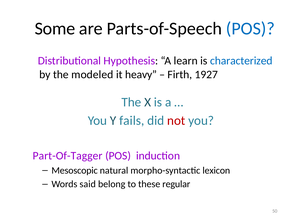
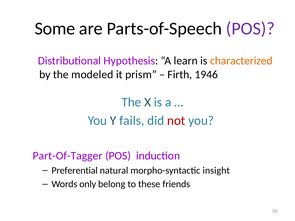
POS at (250, 29) colour: blue -> purple
characterized colour: blue -> orange
heavy: heavy -> prism
1927: 1927 -> 1946
Mesoscopic: Mesoscopic -> Preferential
lexicon: lexicon -> insight
said: said -> only
regular: regular -> friends
